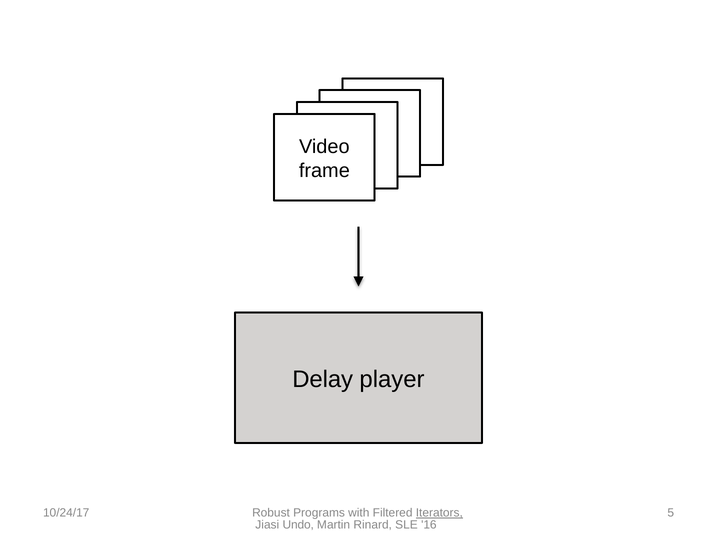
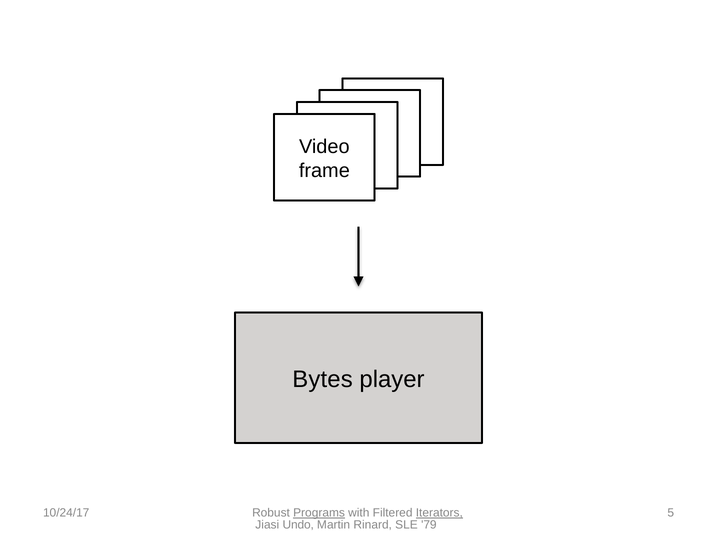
Delay: Delay -> Bytes
Programs underline: none -> present
16: 16 -> 79
